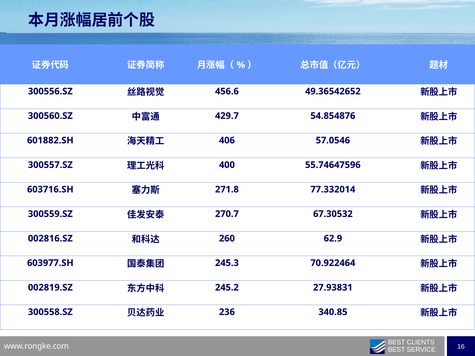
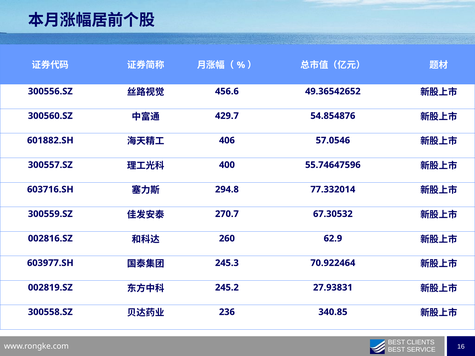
271.8: 271.8 -> 294.8
